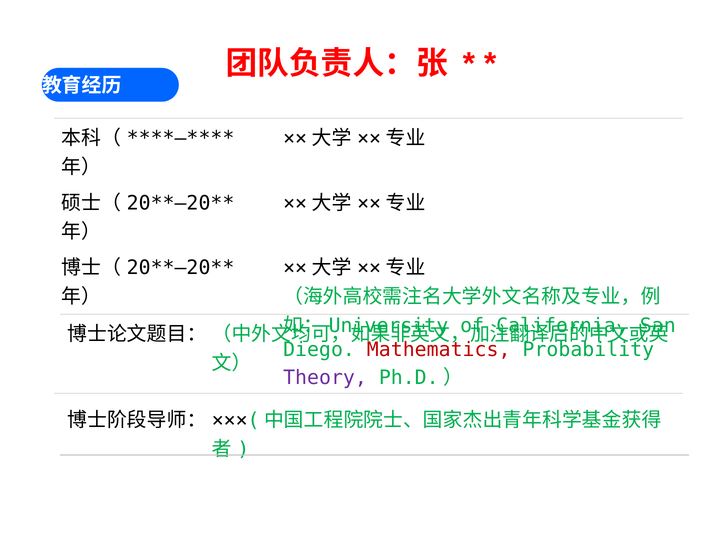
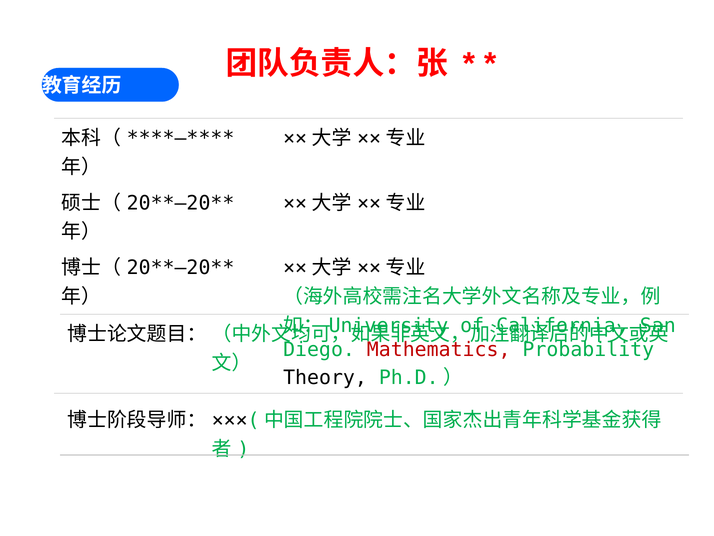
Theory colour: purple -> black
